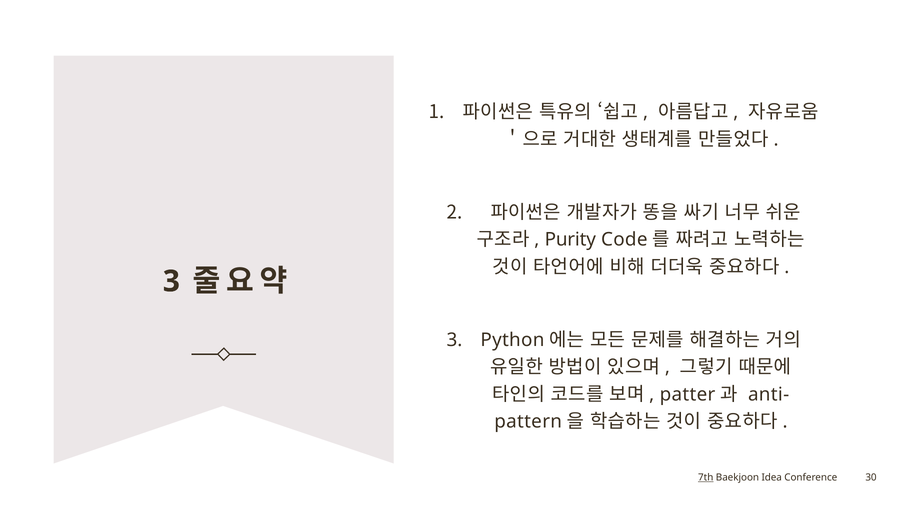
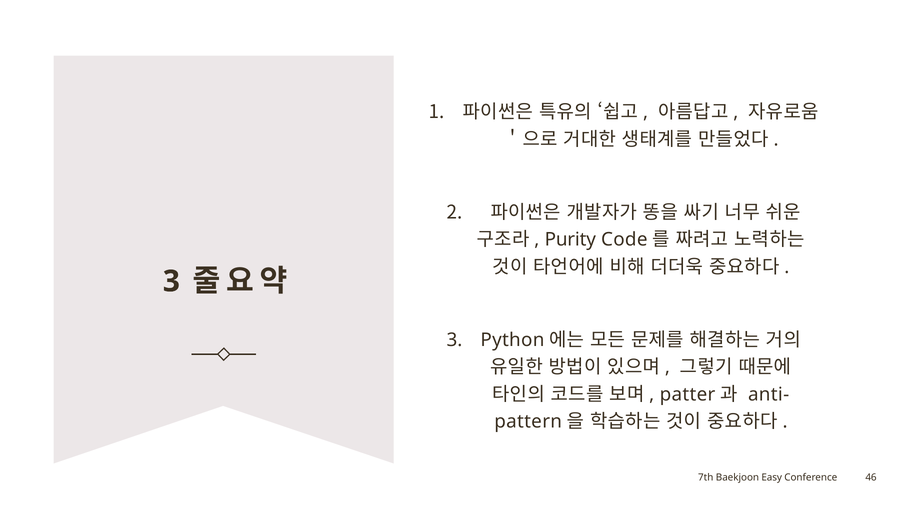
7th underline: present -> none
Idea: Idea -> Easy
30: 30 -> 46
